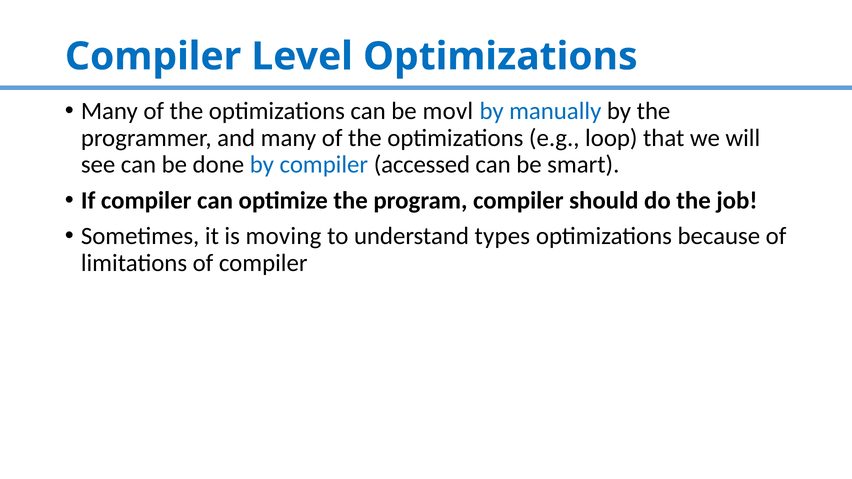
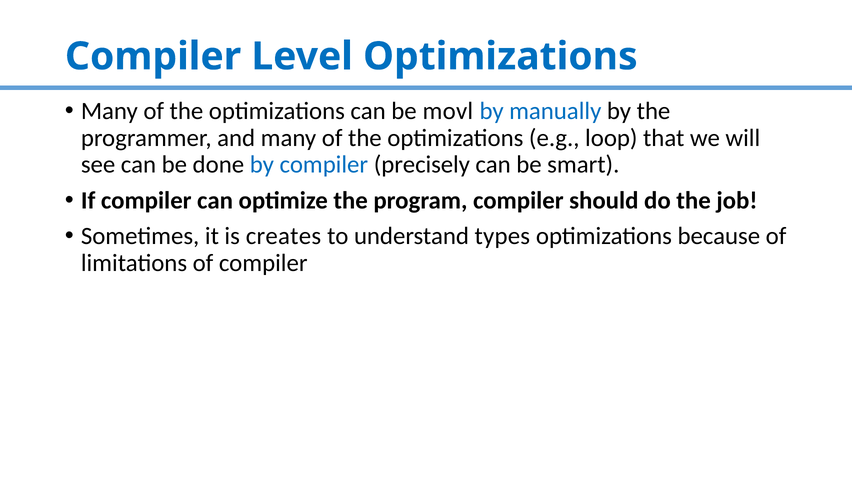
accessed: accessed -> precisely
moving: moving -> creates
